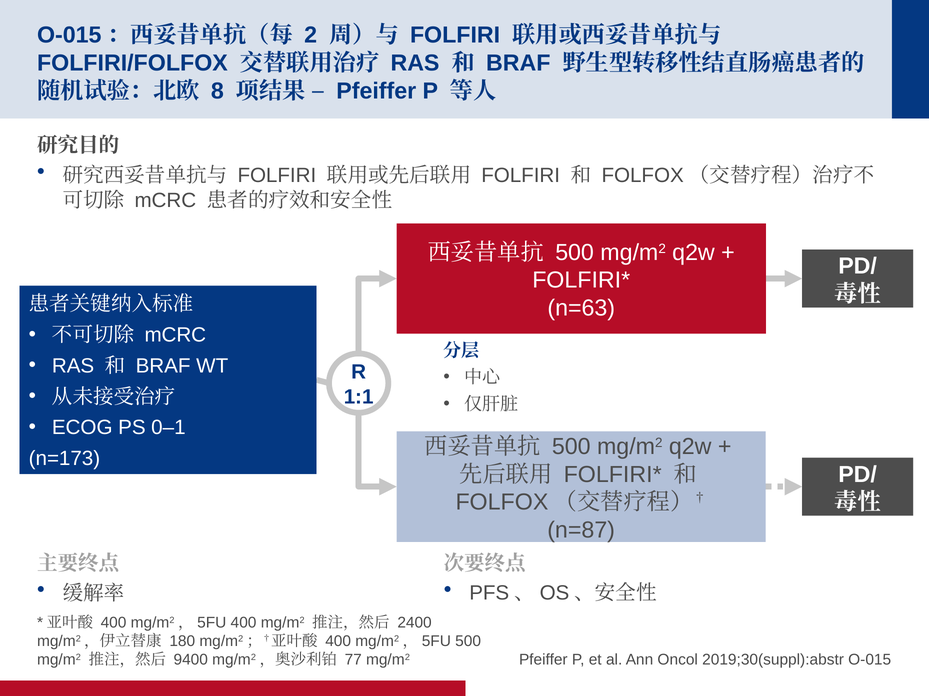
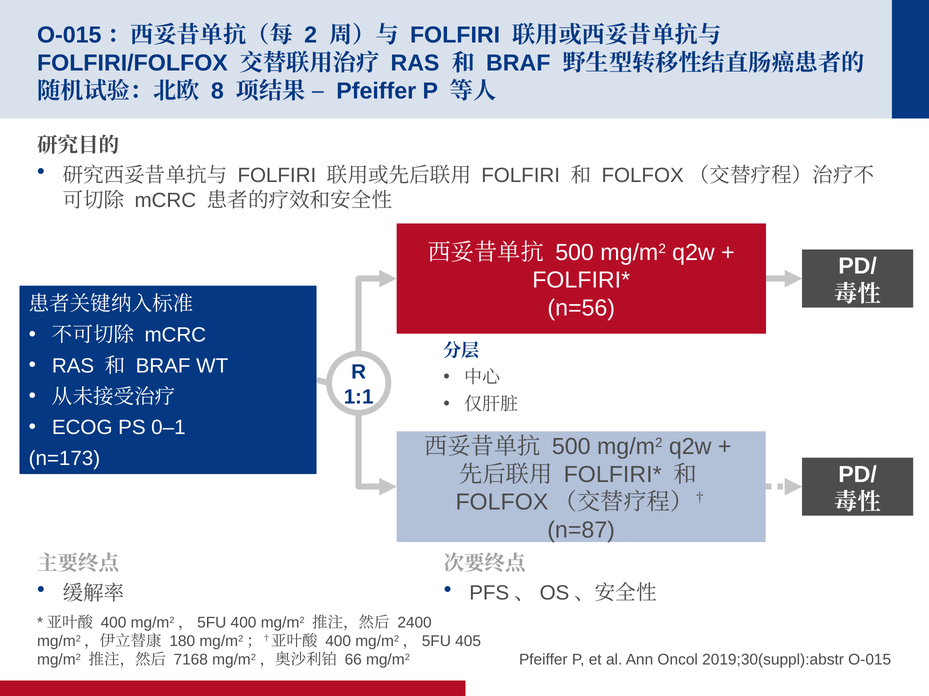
n=63: n=63 -> n=56
500 at (468, 642): 500 -> 405
9400: 9400 -> 7168
77: 77 -> 66
